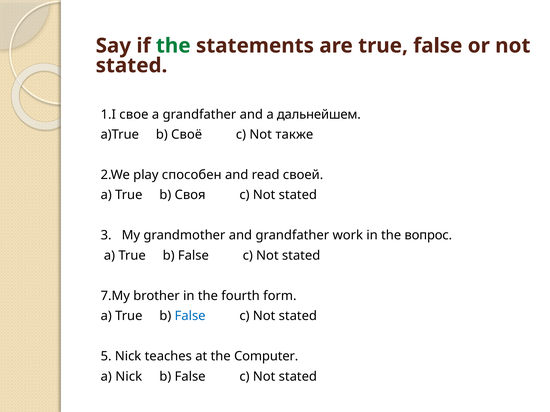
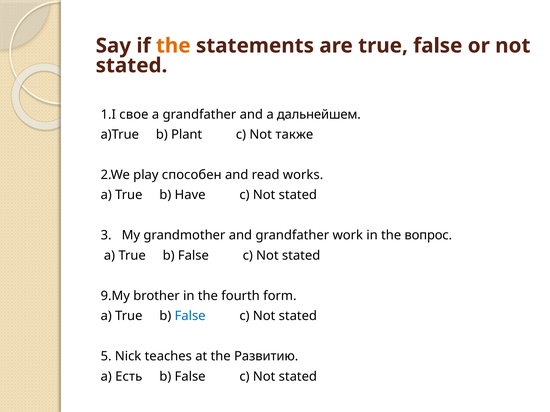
the at (173, 46) colour: green -> orange
Своё: Своё -> Plant
своей: своей -> works
Своя: Своя -> Have
7.My: 7.My -> 9.My
Computer: Computer -> Развитию
a Nick: Nick -> Есть
